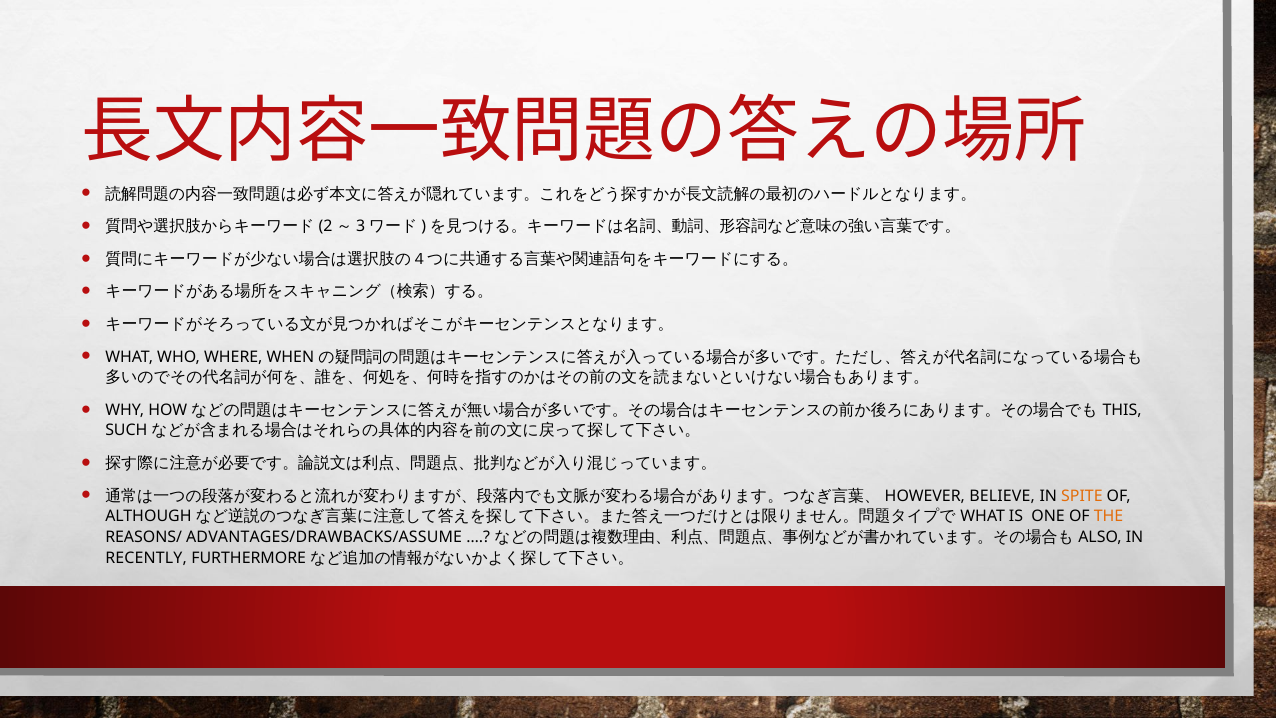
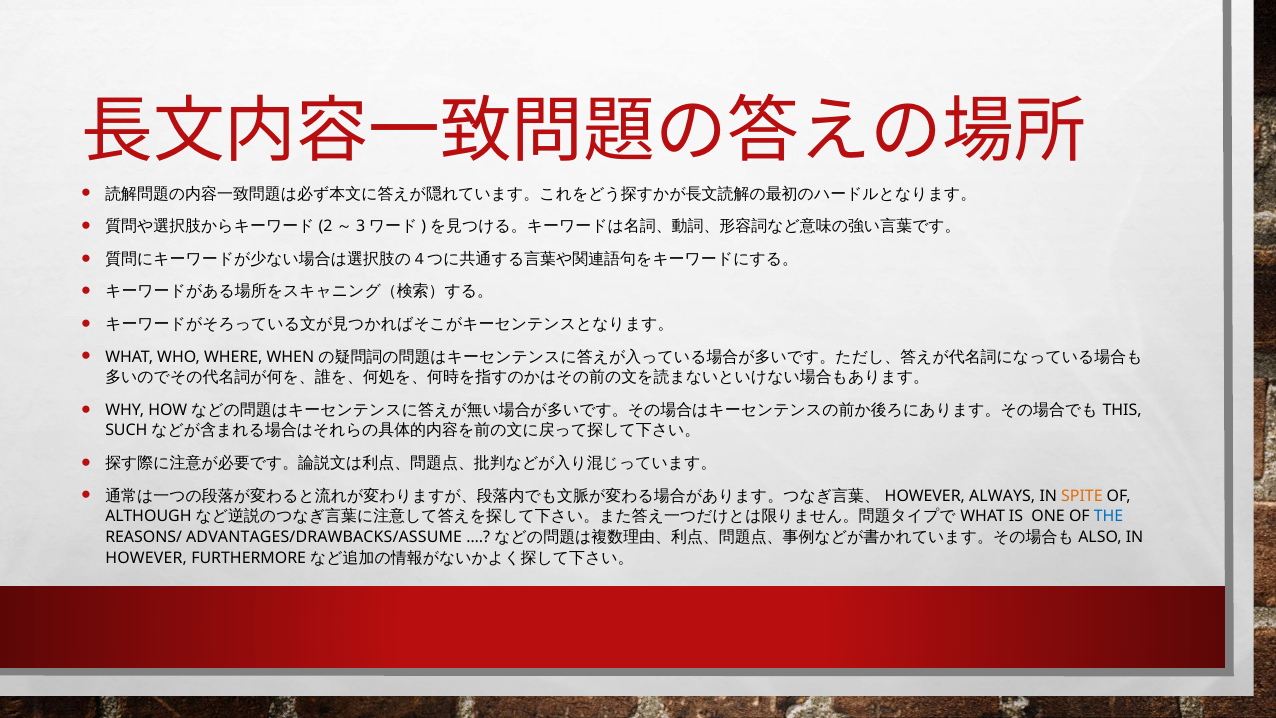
BELIEVE: BELIEVE -> ALWAYS
THE colour: orange -> blue
RECENTLY at (146, 558): RECENTLY -> HOWEVER
